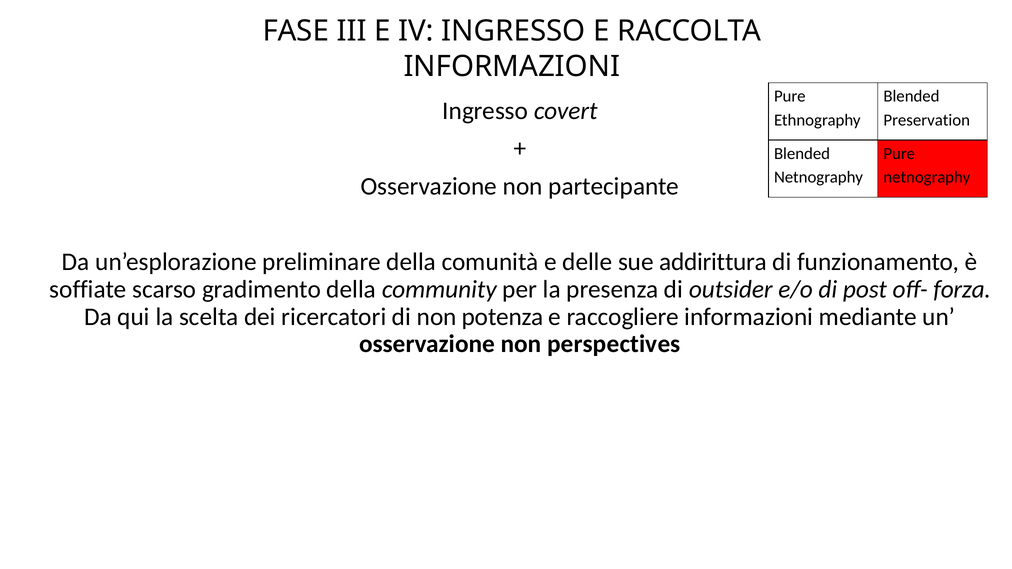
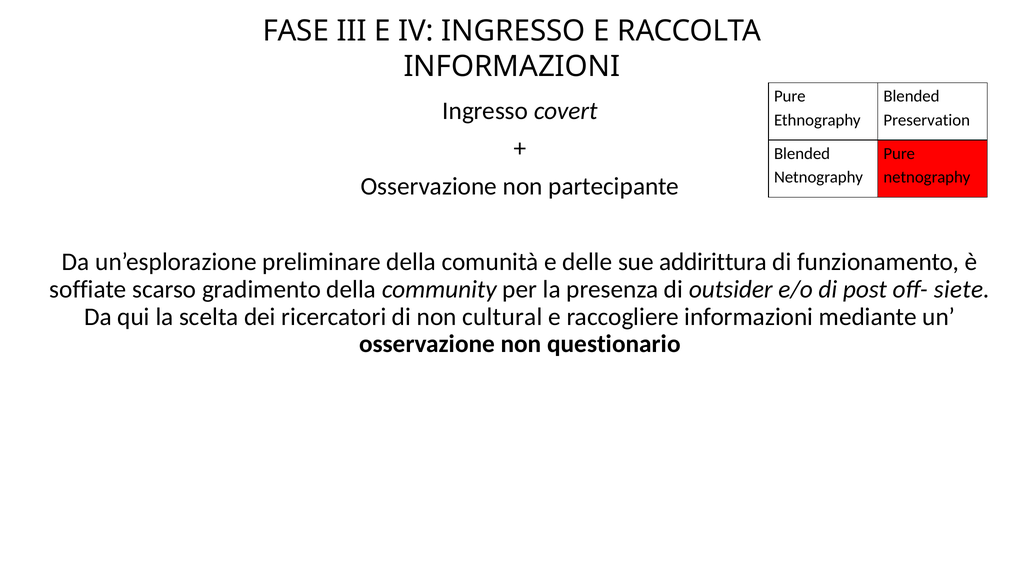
forza: forza -> siete
potenza: potenza -> cultural
perspectives: perspectives -> questionario
